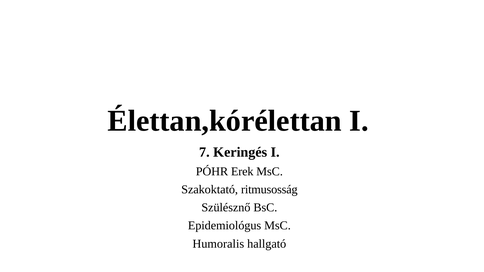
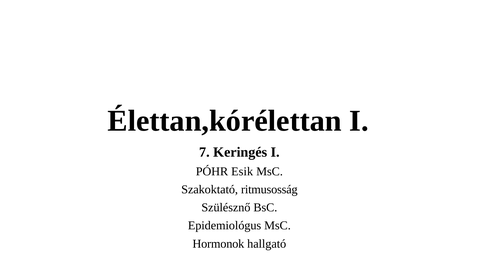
Erek: Erek -> Esik
Humoralis: Humoralis -> Hormonok
